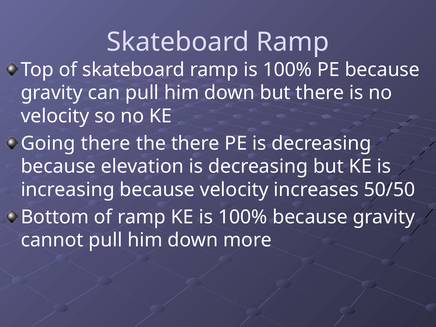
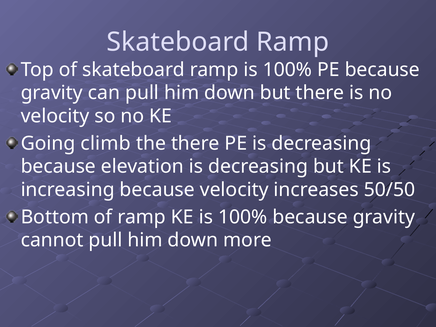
Going there: there -> climb
